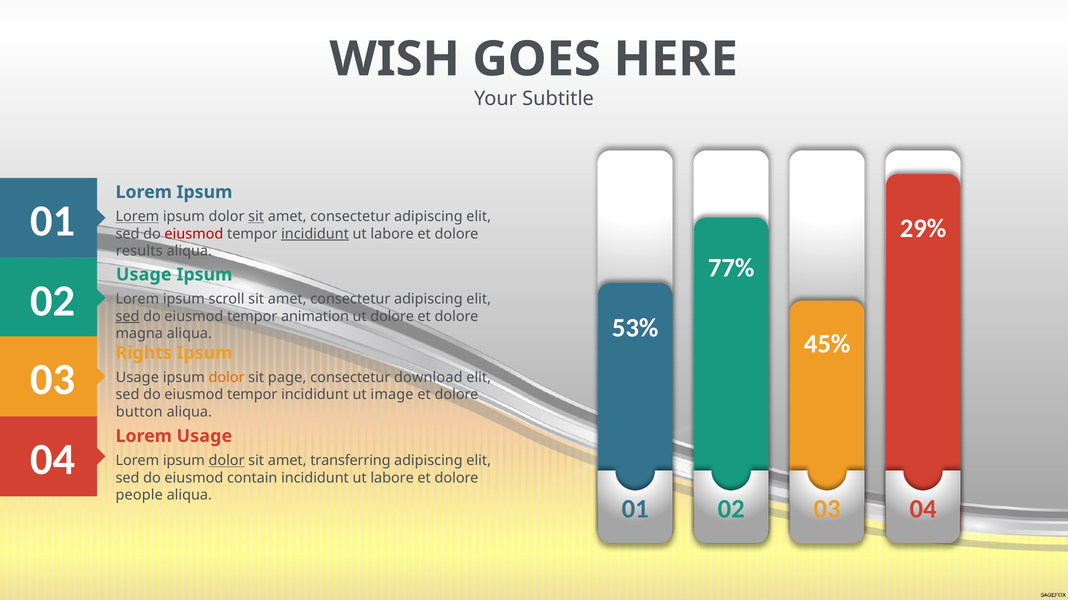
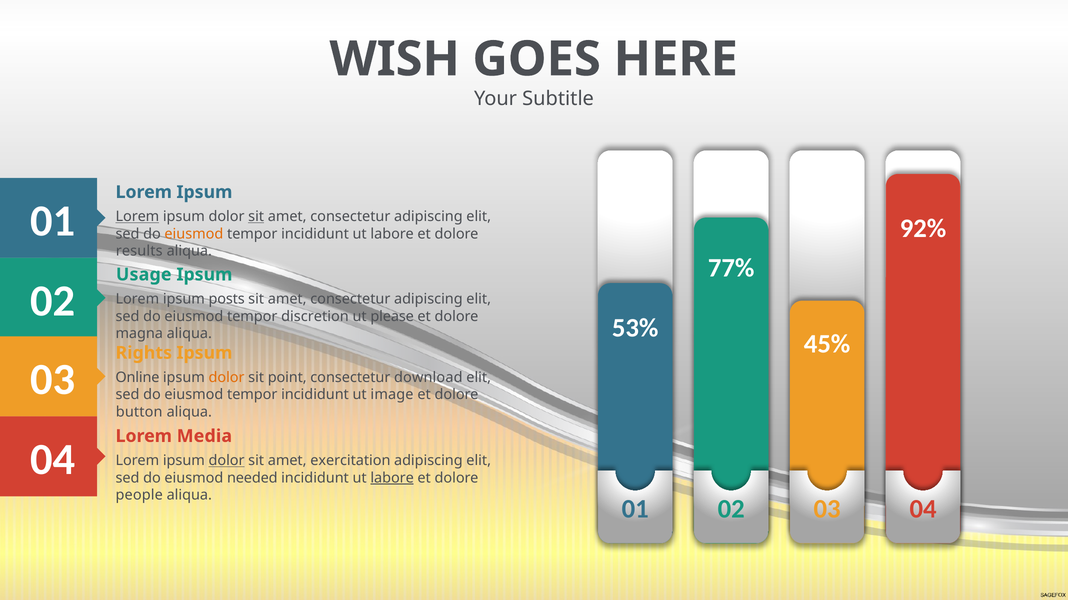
29%: 29% -> 92%
eiusmod at (194, 234) colour: red -> orange
incididunt at (315, 234) underline: present -> none
scroll: scroll -> posts
sed at (128, 317) underline: present -> none
animation: animation -> discretion
ut dolore: dolore -> please
Usage at (137, 378): Usage -> Online
page: page -> point
Lorem Usage: Usage -> Media
transferring: transferring -> exercitation
contain: contain -> needed
labore at (392, 478) underline: none -> present
